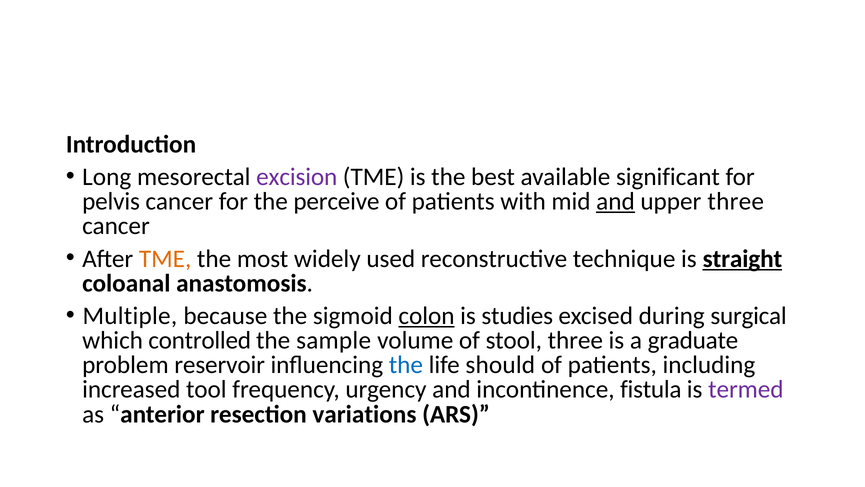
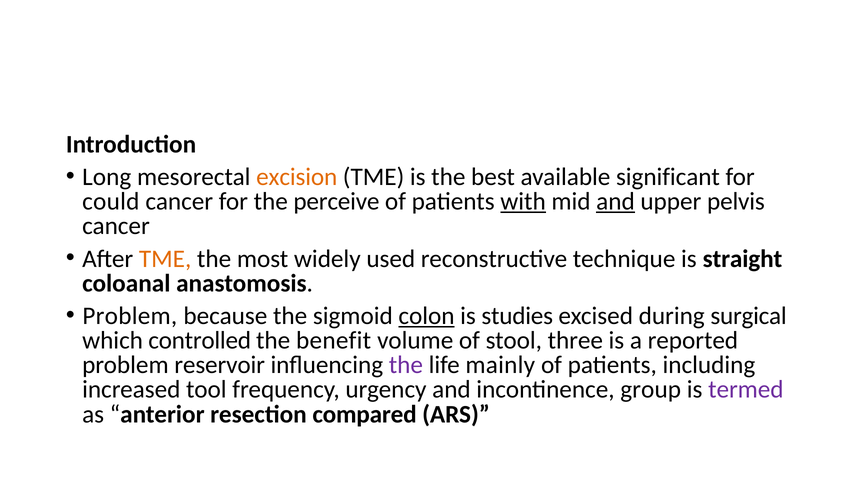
excision colour: purple -> orange
pelvis: pelvis -> could
with underline: none -> present
upper three: three -> pelvis
straight underline: present -> none
Multiple at (130, 316): Multiple -> Problem
sample: sample -> benefit
graduate: graduate -> reported
the at (406, 365) colour: blue -> purple
should: should -> mainly
fistula: fistula -> group
variations: variations -> compared
